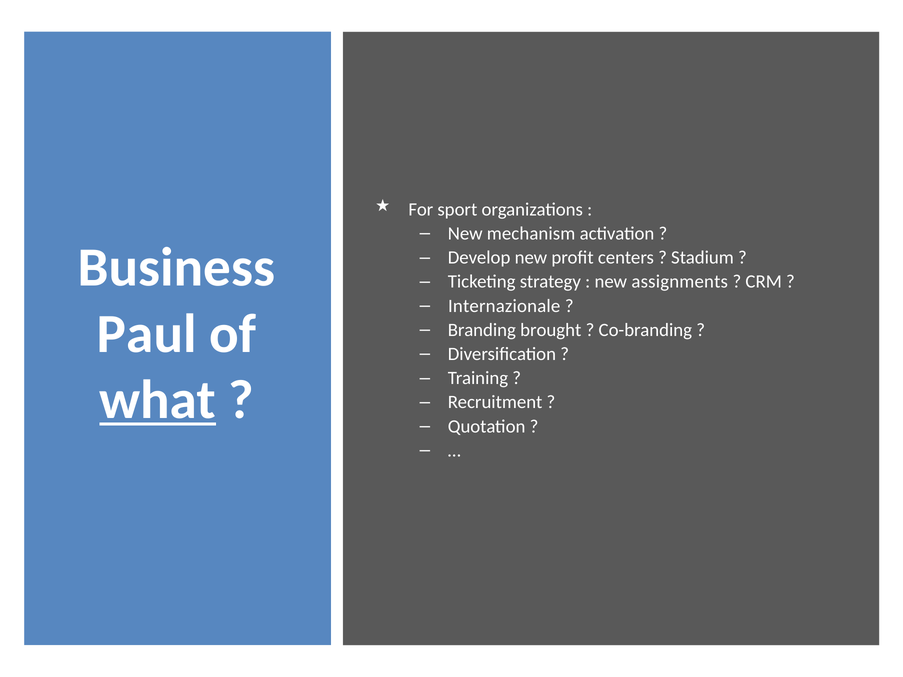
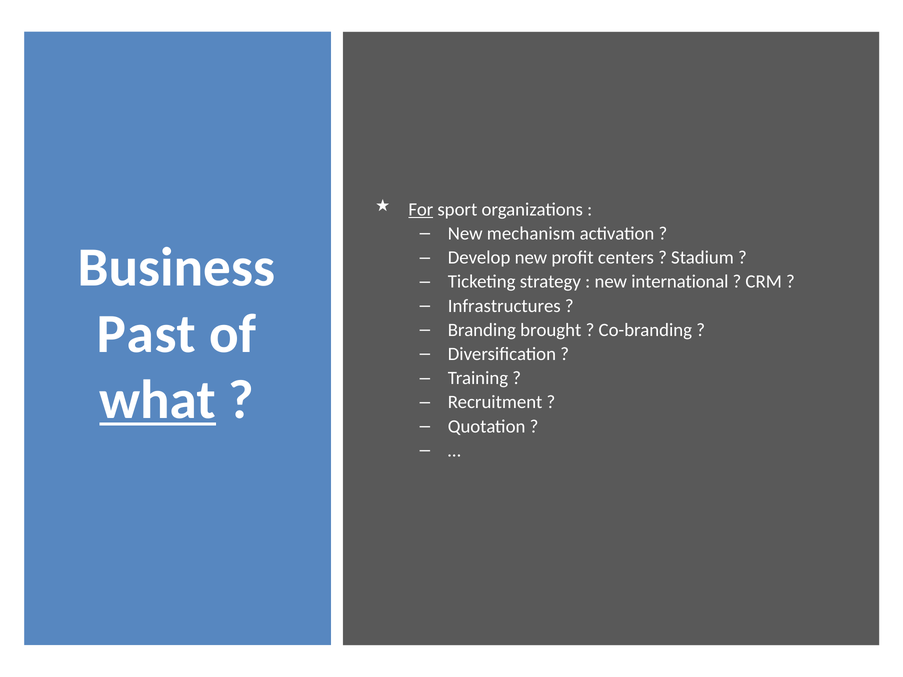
For underline: none -> present
assignments: assignments -> international
Internazionale: Internazionale -> Infrastructures
Paul: Paul -> Past
